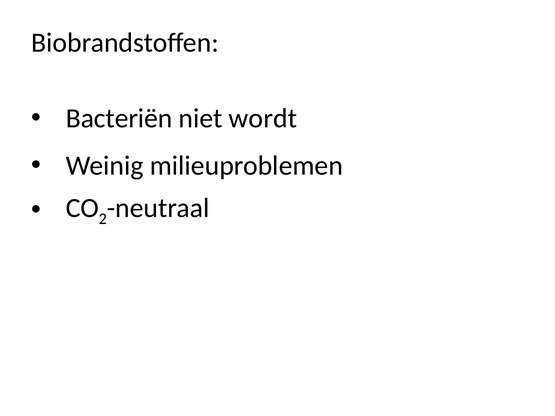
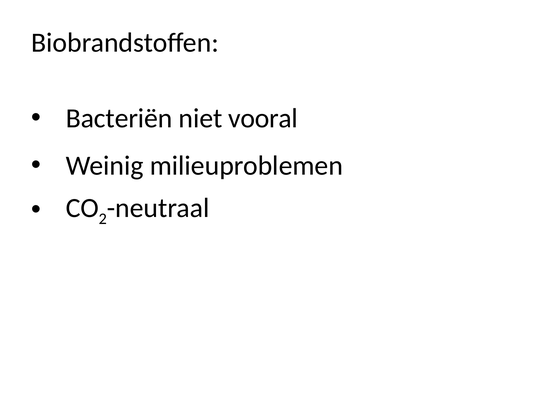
wordt: wordt -> vooral
